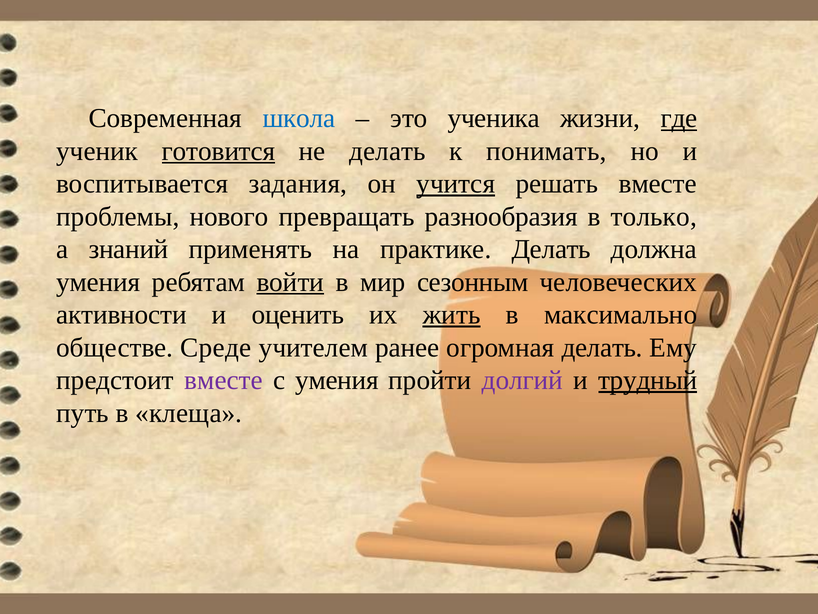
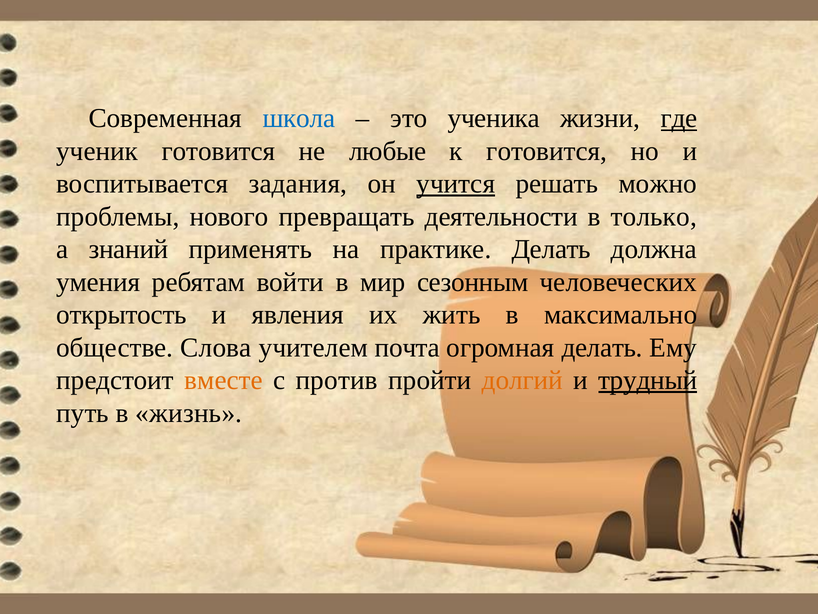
готовится at (219, 151) underline: present -> none
не делать: делать -> любые
к понимать: понимать -> готовится
решать вместе: вместе -> можно
разнообразия: разнообразия -> деятельности
войти underline: present -> none
активности: активности -> открытость
оценить: оценить -> явления
жить underline: present -> none
Среде: Среде -> Слова
ранее: ранее -> почта
вместе at (224, 380) colour: purple -> orange
с умения: умения -> против
долгий colour: purple -> orange
клеща: клеща -> жизнь
